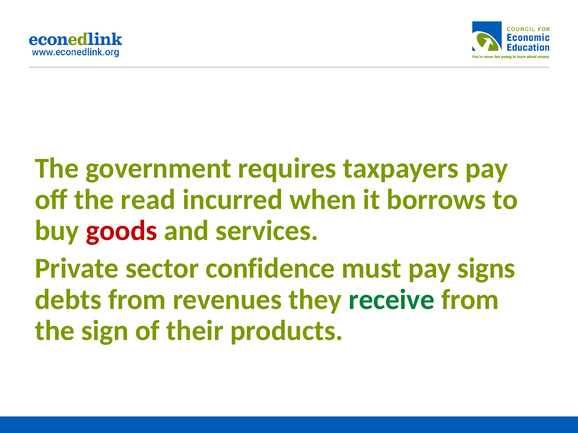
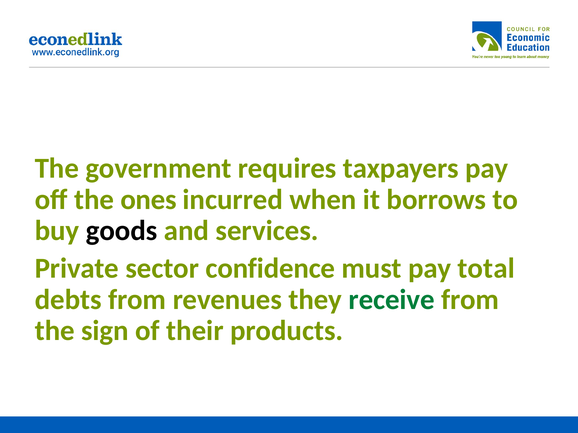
read: read -> ones
goods colour: red -> black
signs: signs -> total
